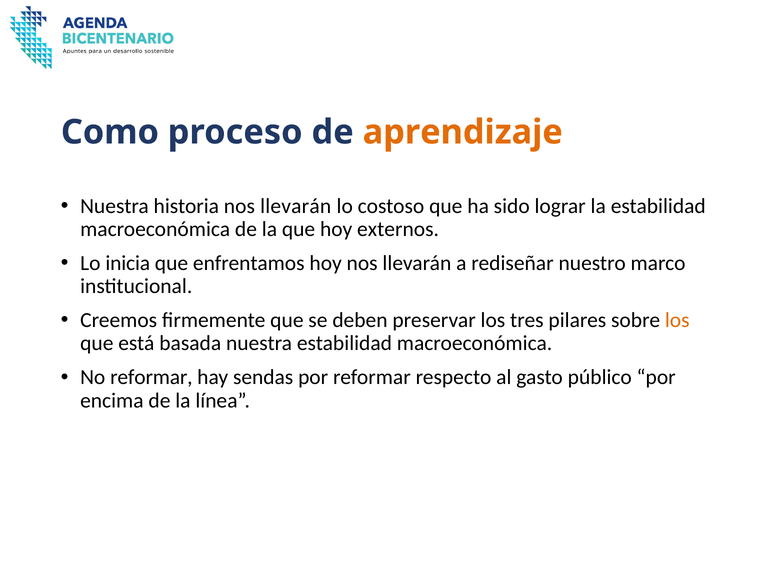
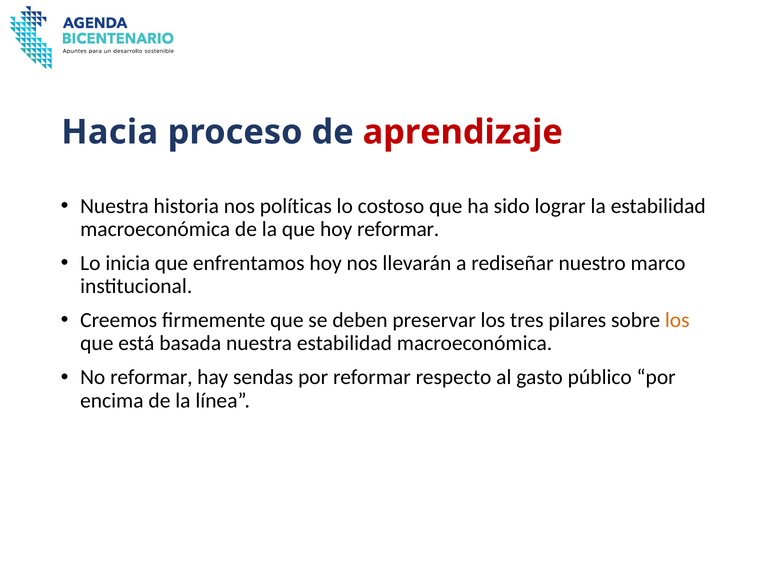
Como: Como -> Hacia
aprendizaje colour: orange -> red
historia nos llevarán: llevarán -> políticas
hoy externos: externos -> reformar
